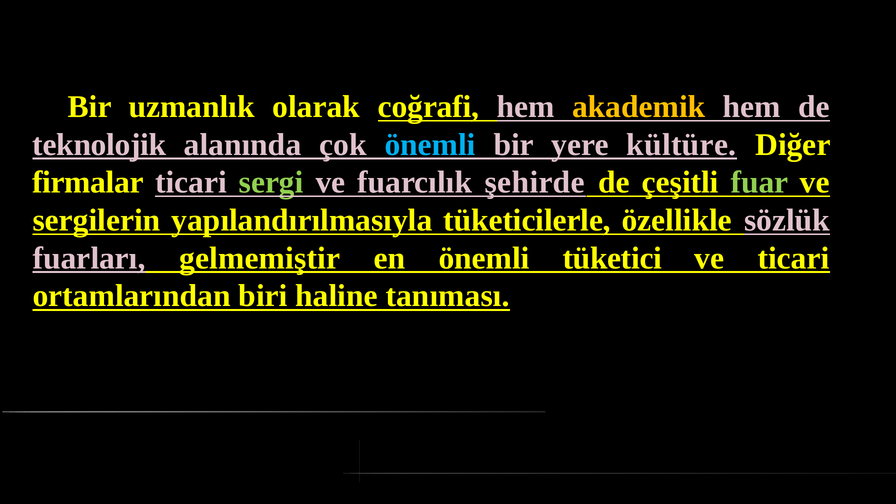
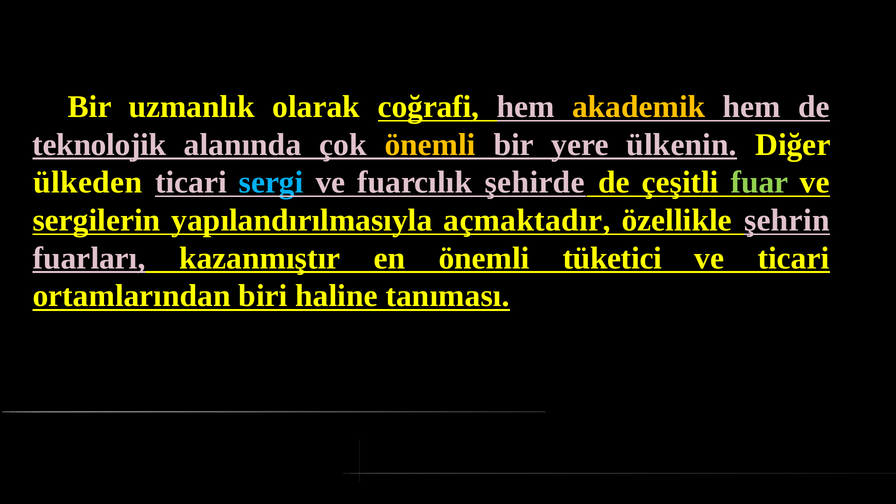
önemli at (430, 145) colour: light blue -> yellow
kültüre: kültüre -> ülkenin
firmalar: firmalar -> ülkeden
sergi colour: light green -> light blue
tüketicilerle: tüketicilerle -> açmaktadır
sözlük: sözlük -> şehrin
gelmemiştir: gelmemiştir -> kazanmıştır
